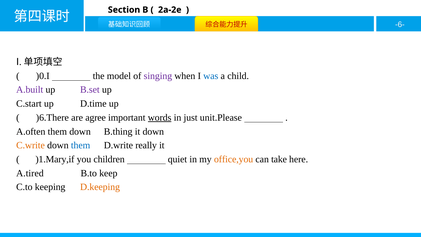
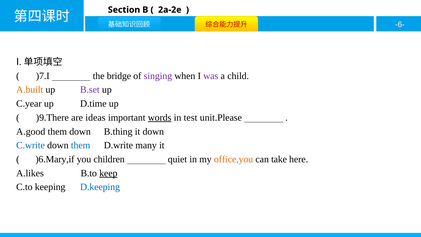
)0.I: )0.I -> )7.I
model: model -> bridge
was colour: blue -> purple
A.built colour: purple -> orange
C.start: C.start -> C.year
)6.There: )6.There -> )9.There
agree: agree -> ideas
just: just -> test
A.often: A.often -> A.good
C.write colour: orange -> blue
really: really -> many
)1.Mary,if: )1.Mary,if -> )6.Mary,if
A.tired: A.tired -> A.likes
keep underline: none -> present
D.keeping colour: orange -> blue
